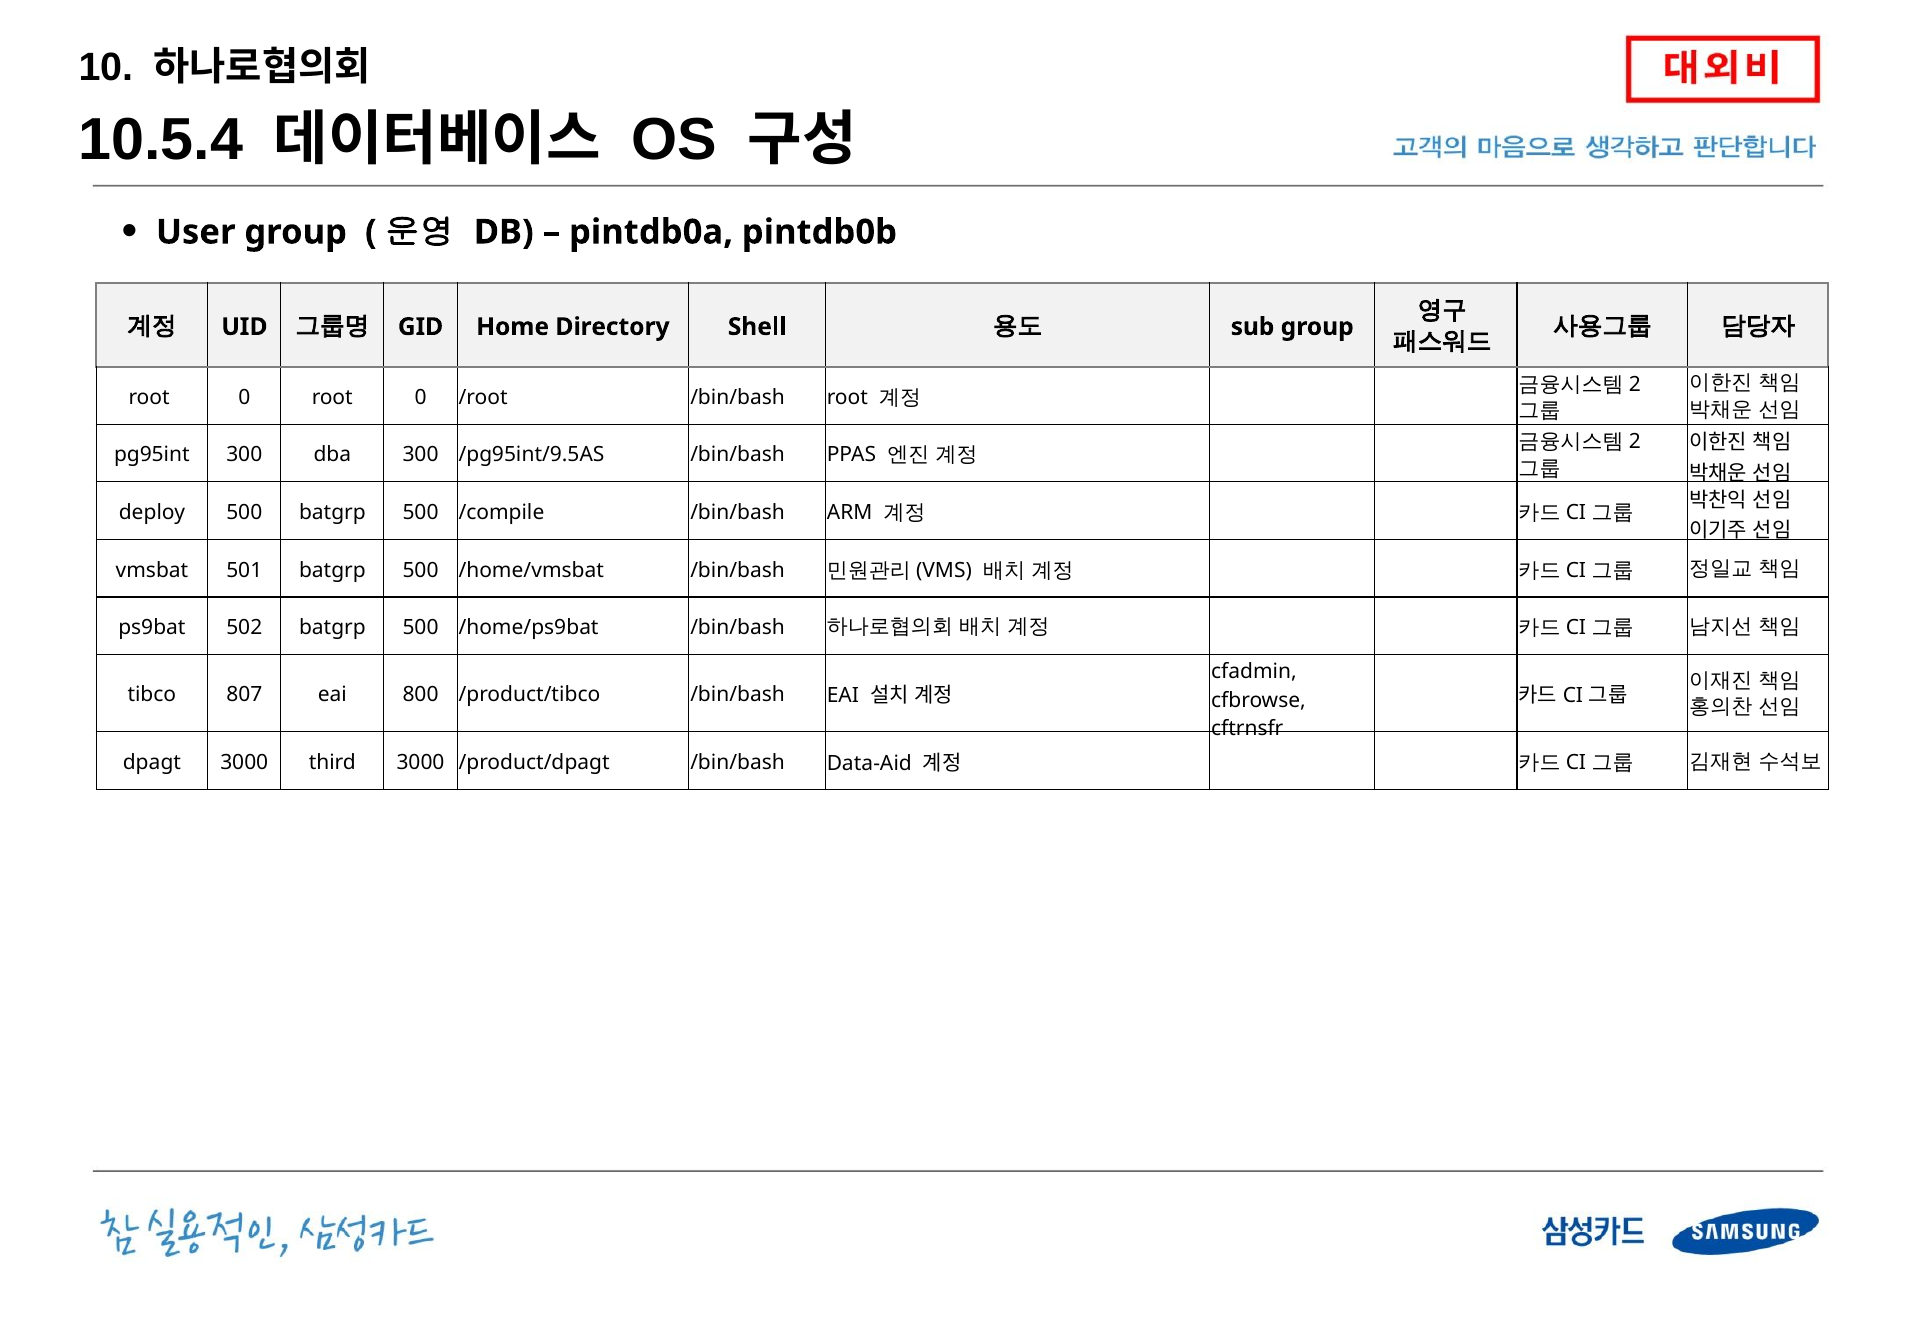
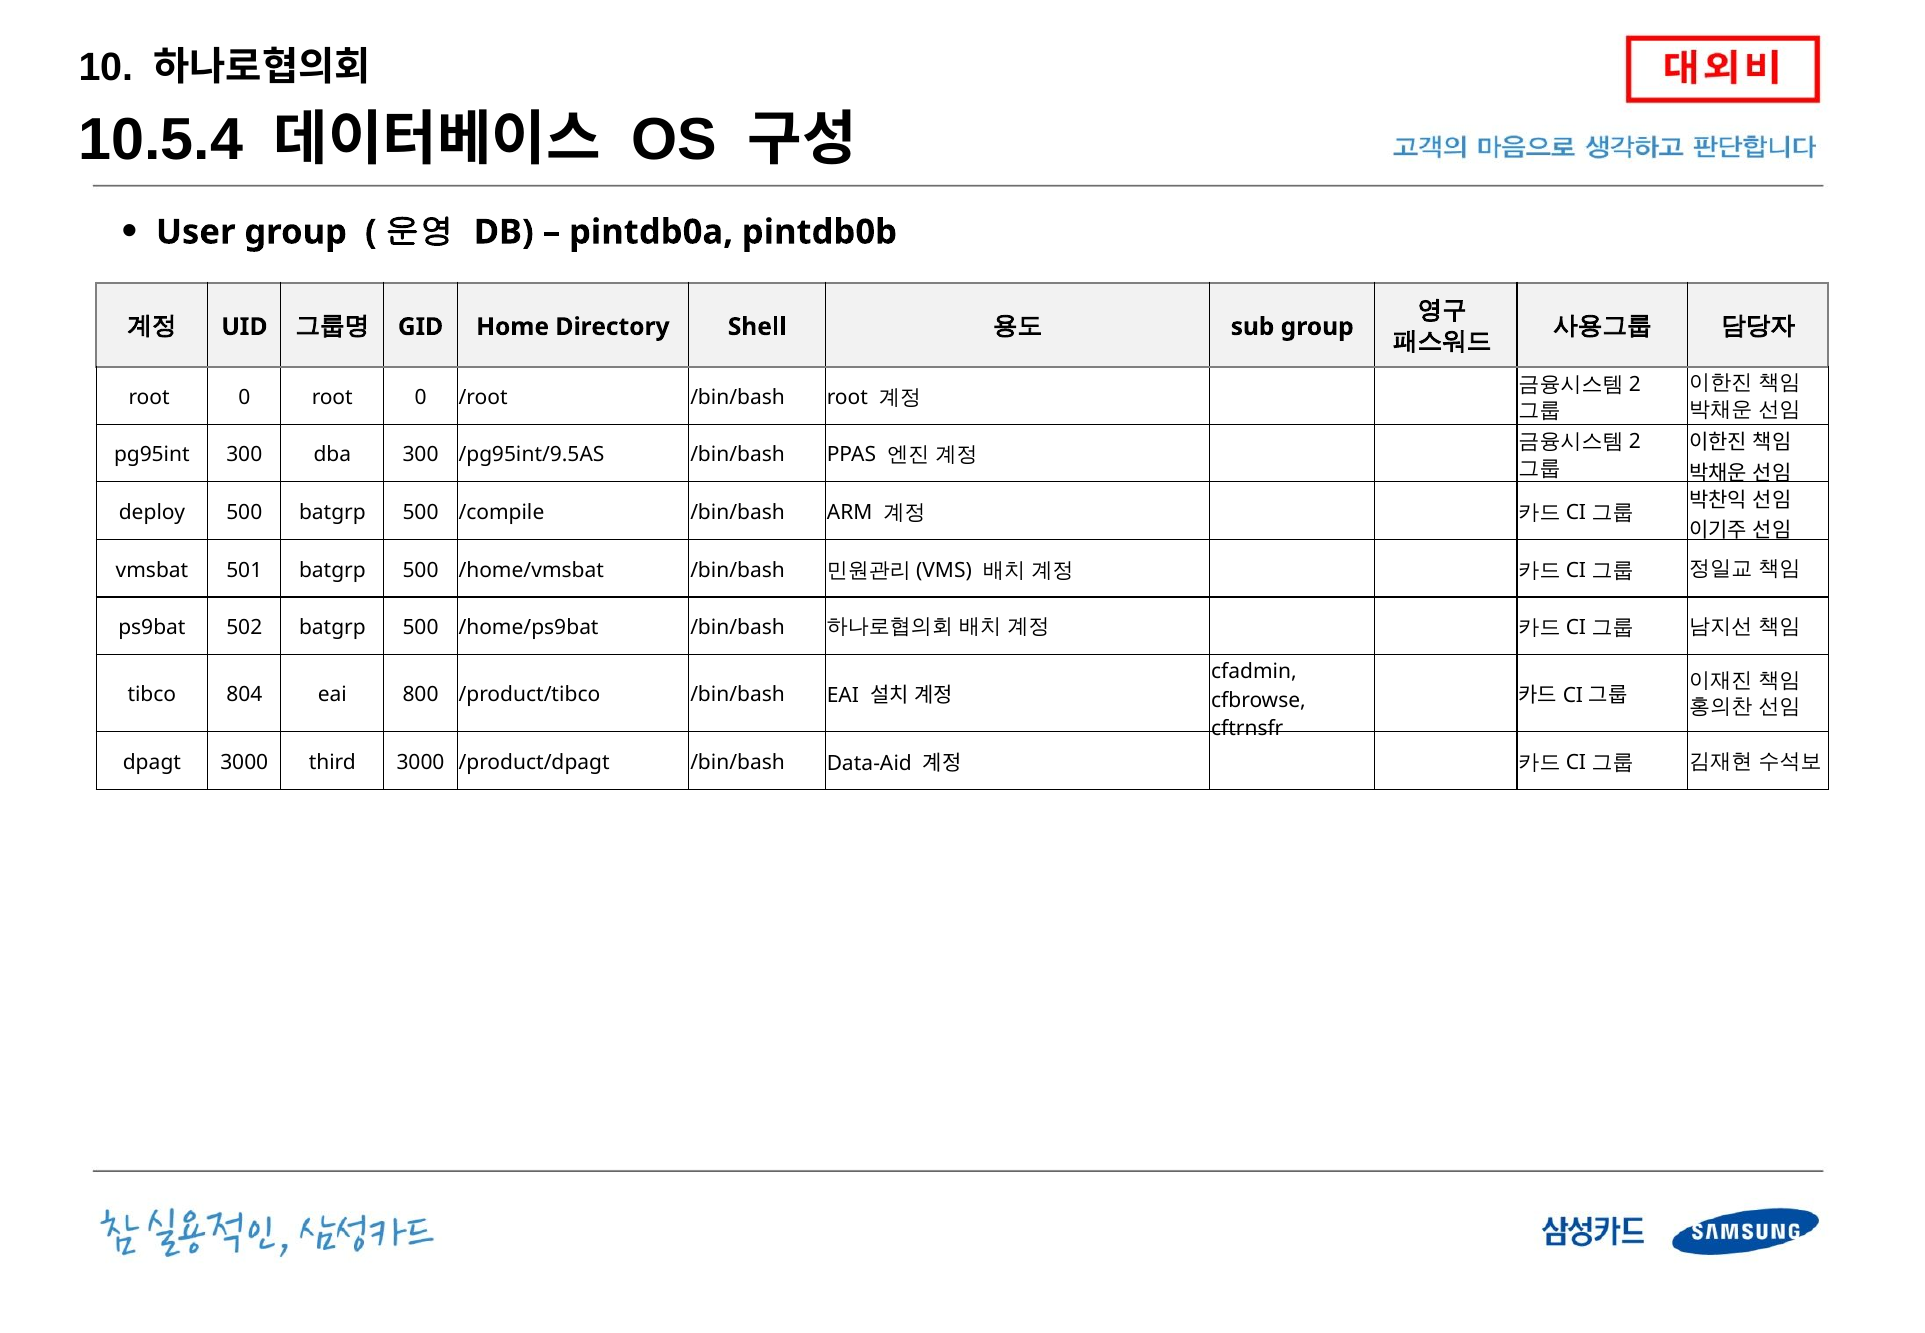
807: 807 -> 804
